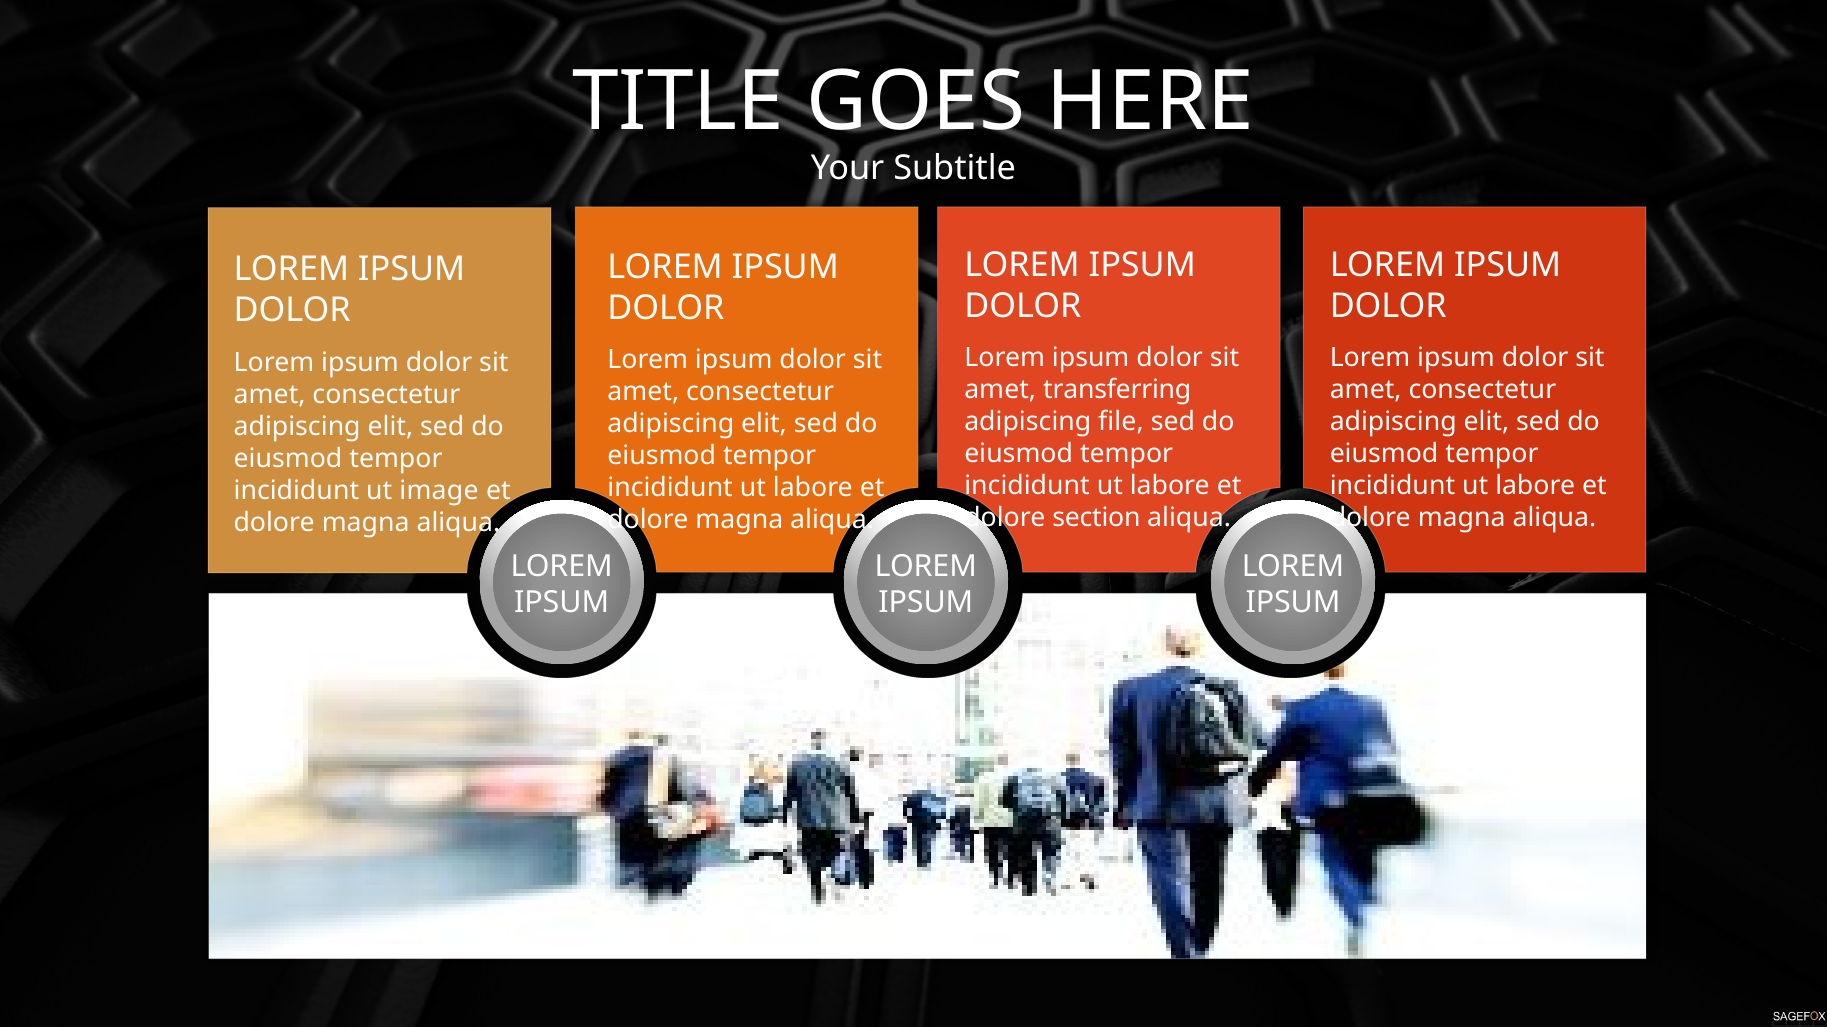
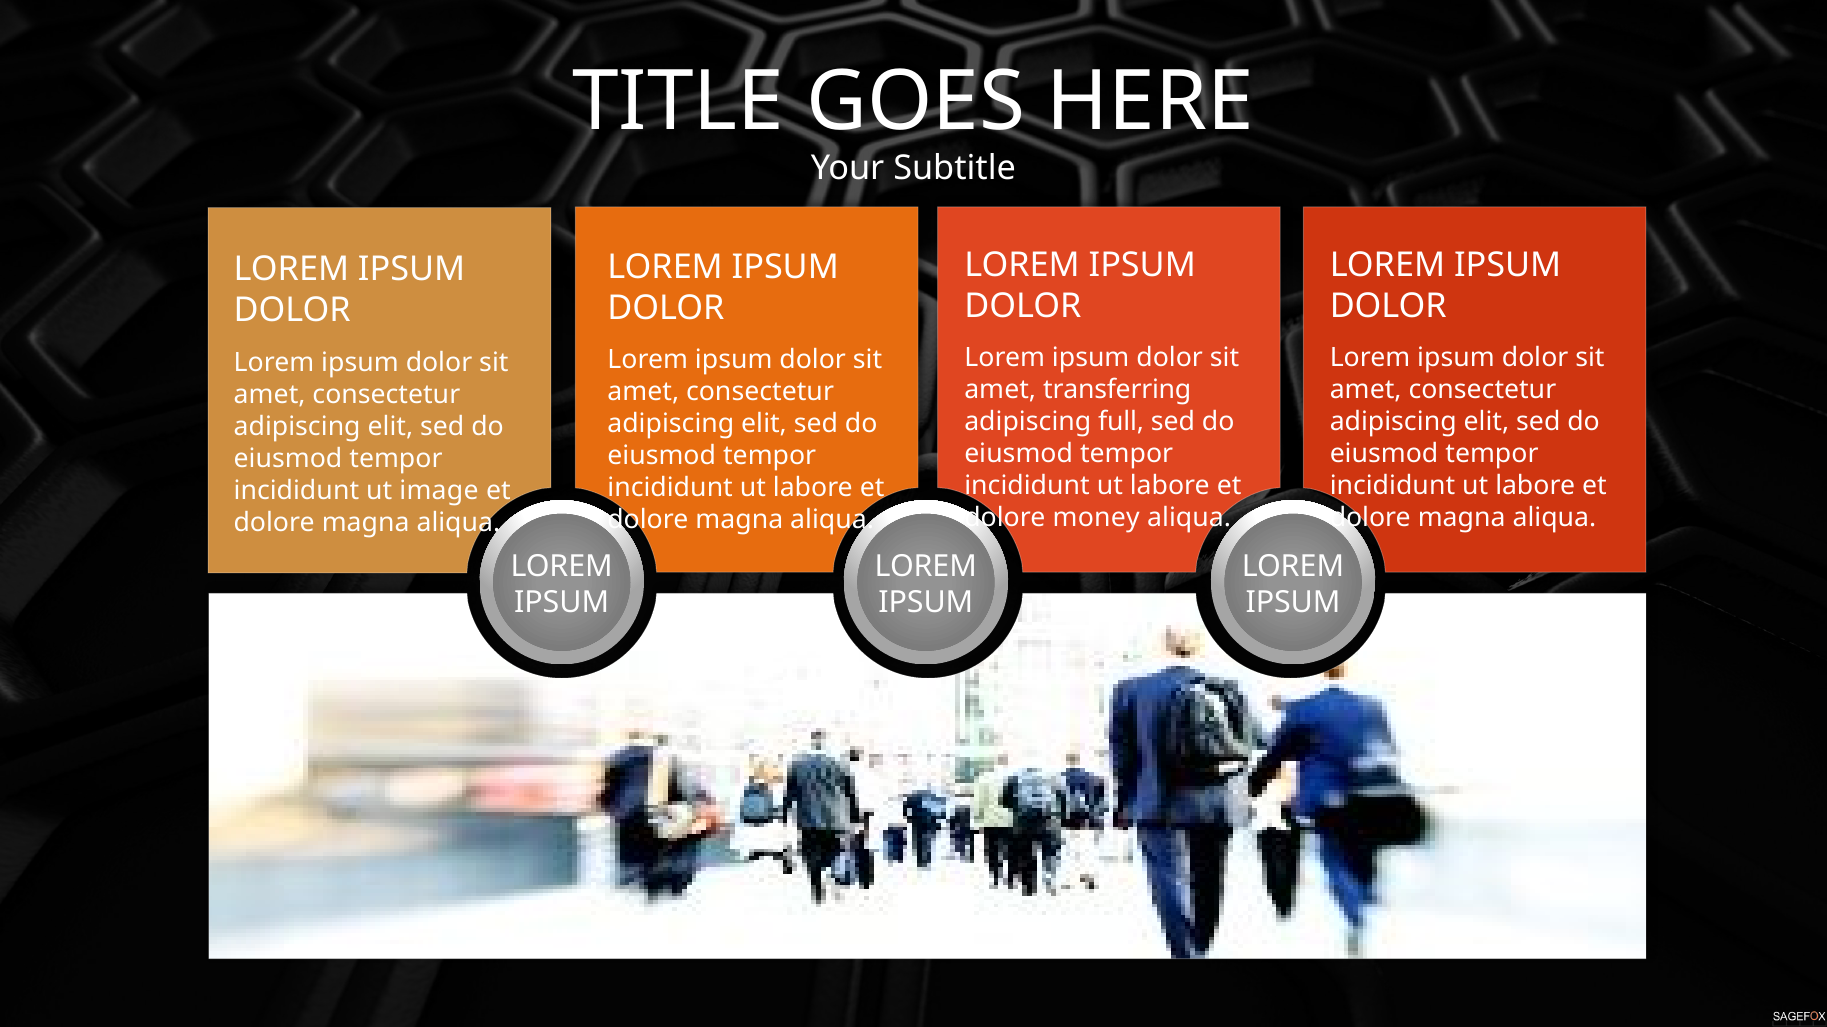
file: file -> full
section: section -> money
